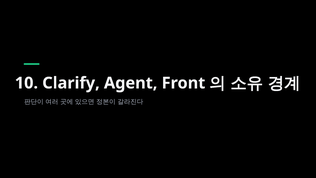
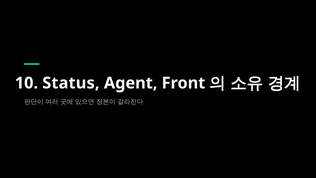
Clarify: Clarify -> Status
